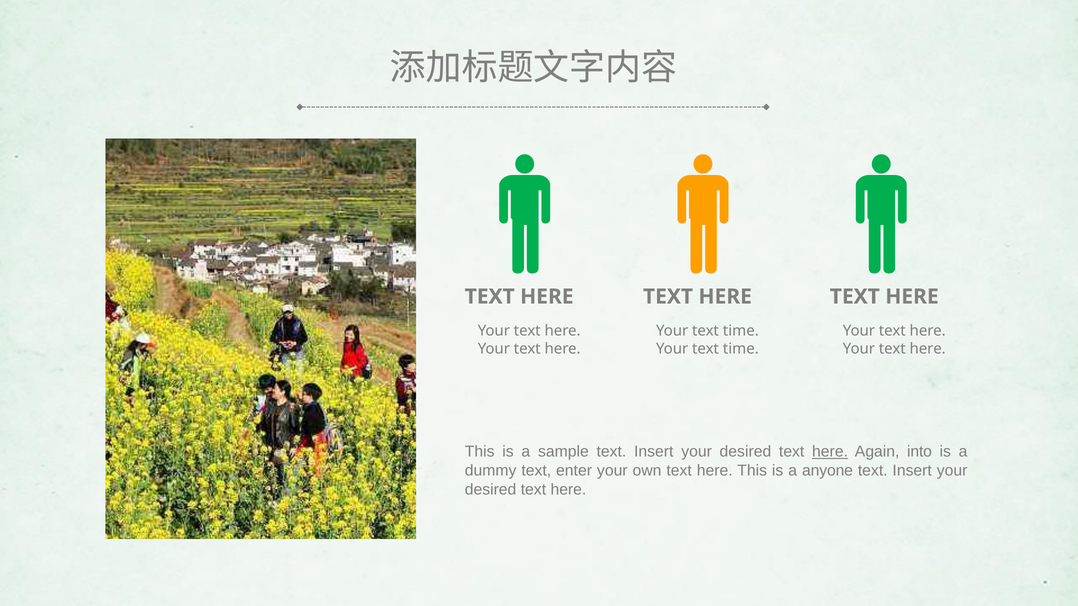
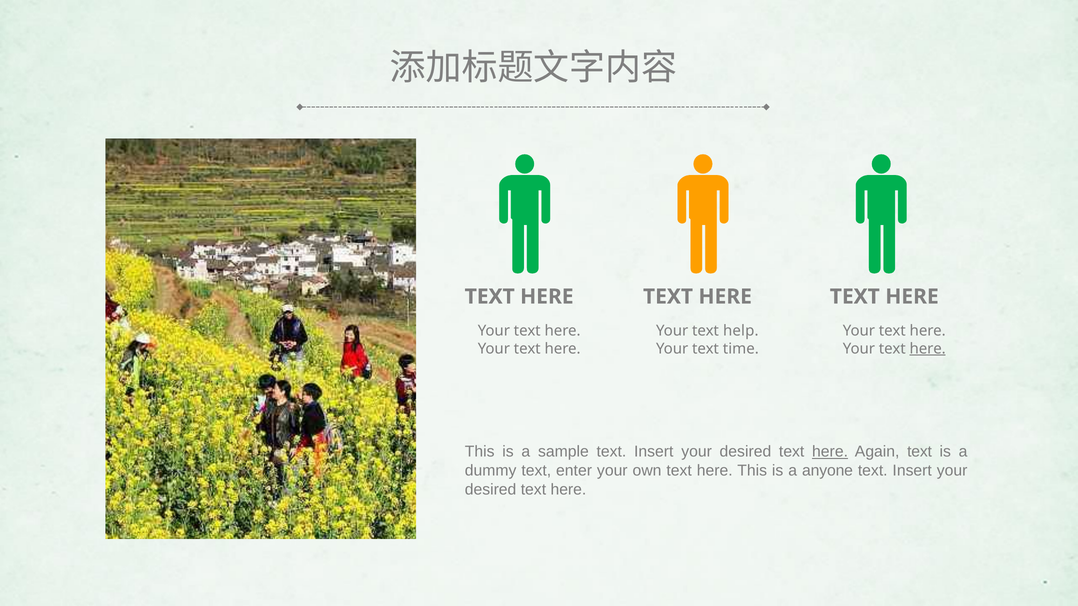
time at (741, 331): time -> help
here at (928, 349) underline: none -> present
Again into: into -> text
